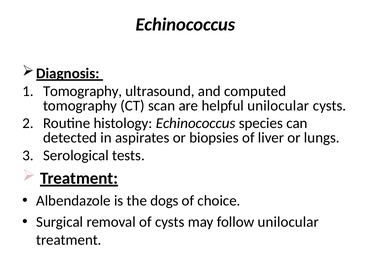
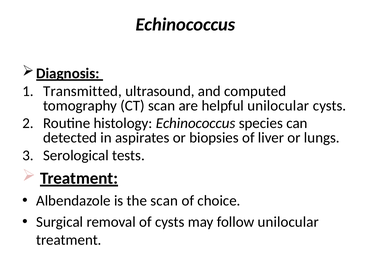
Tomography at (83, 91): Tomography -> Transmitted
the dogs: dogs -> scan
